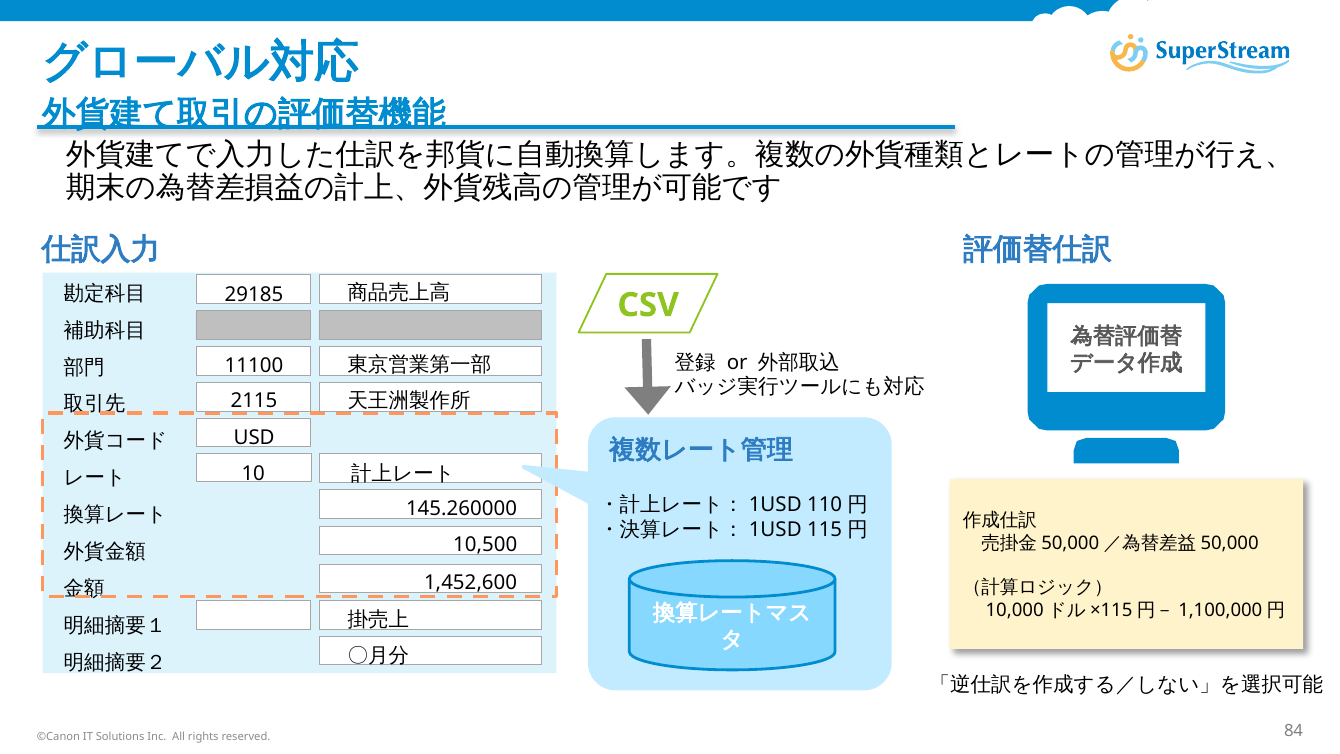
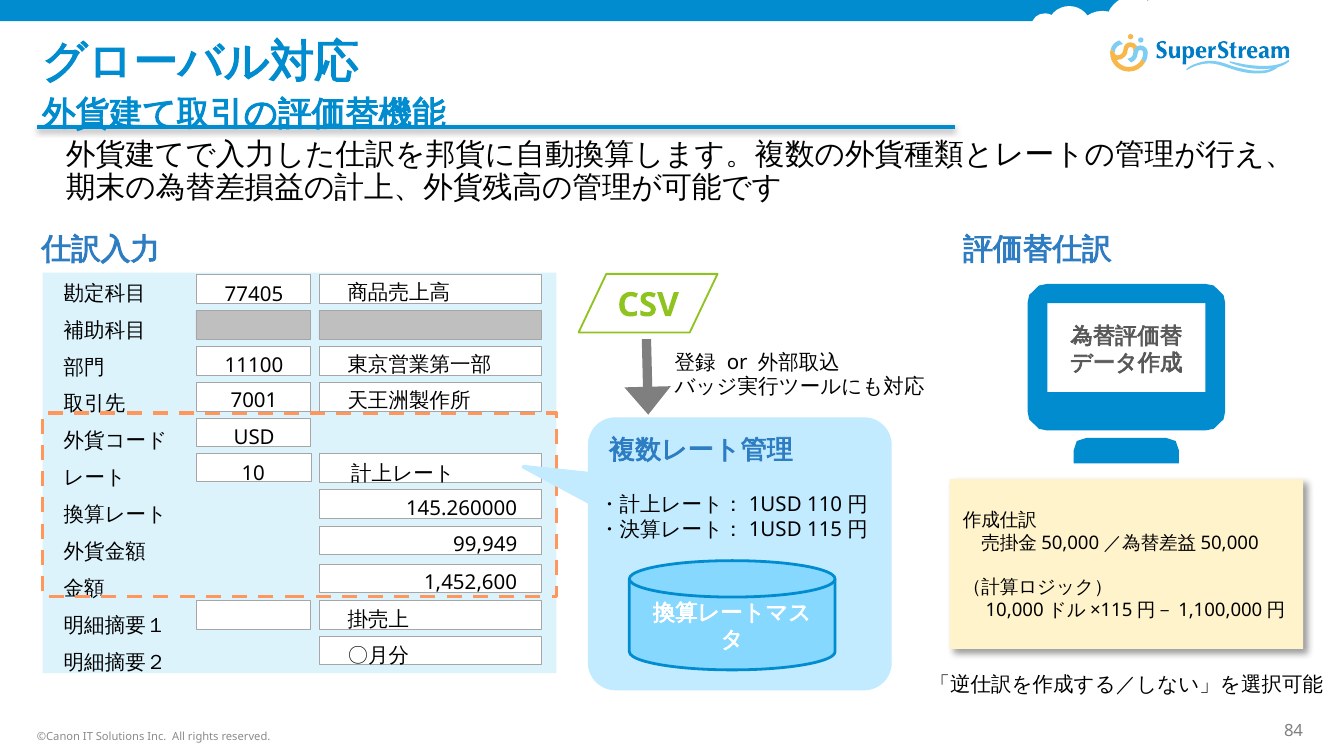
29185: 29185 -> 77405
2115: 2115 -> 7001
10,500: 10,500 -> 99,949
